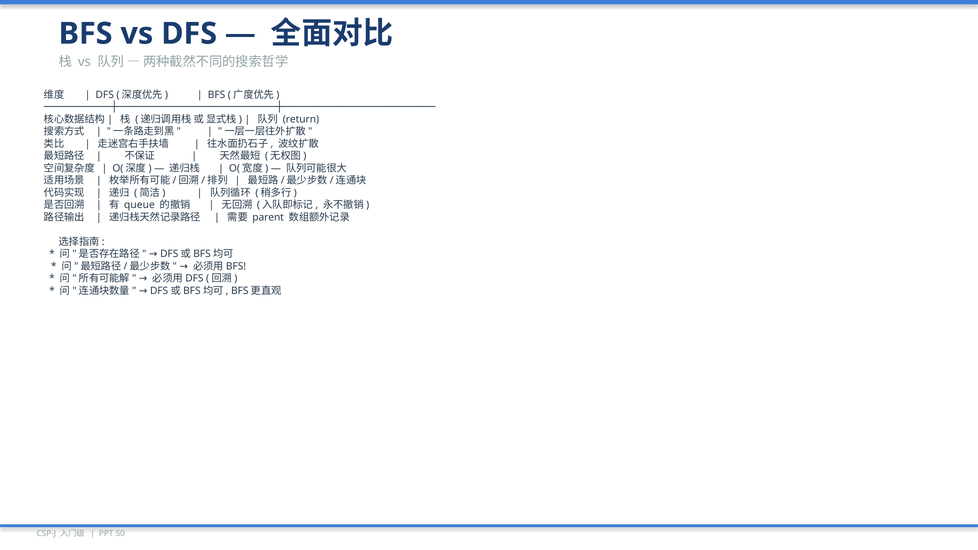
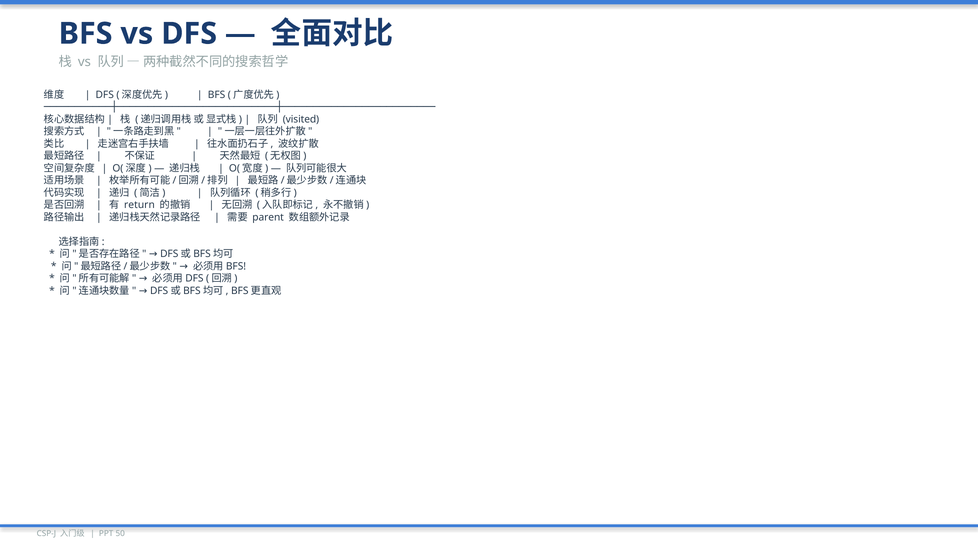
return: return -> visited
queue: queue -> return
